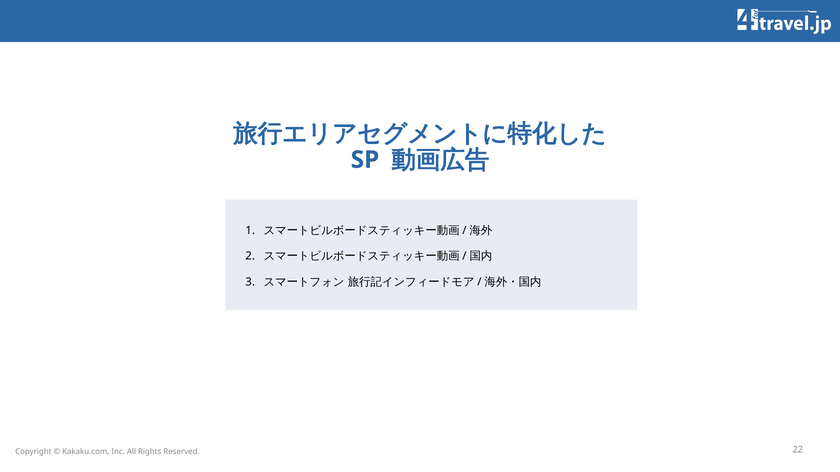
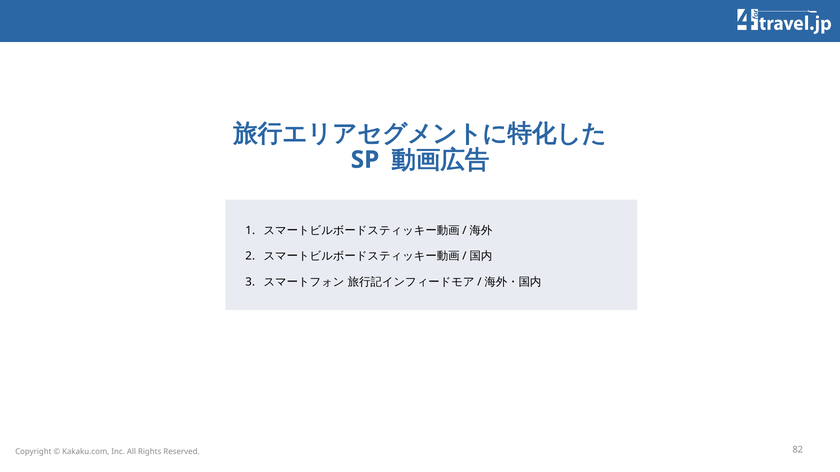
22: 22 -> 82
